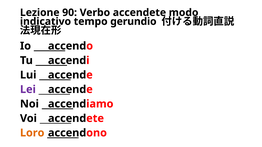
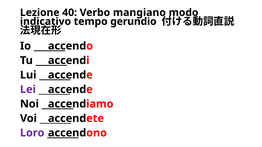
90: 90 -> 40
Verbo accendete: accendete -> mangiano
Loro colour: orange -> purple
